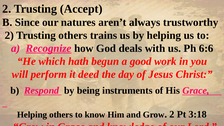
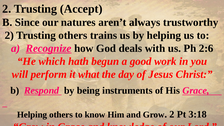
6:6: 6:6 -> 2:6
deed: deed -> what
